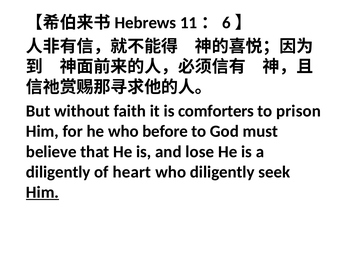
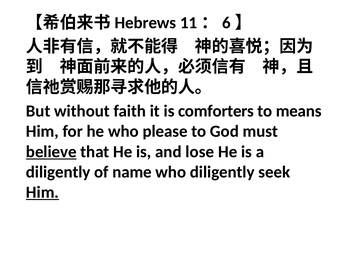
prison: prison -> means
before: before -> please
believe underline: none -> present
heart: heart -> name
